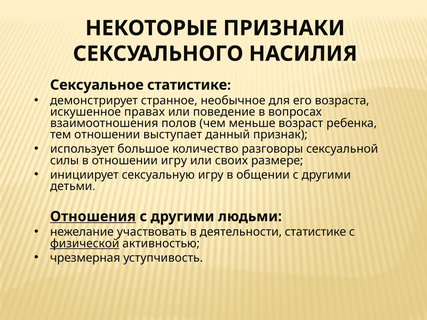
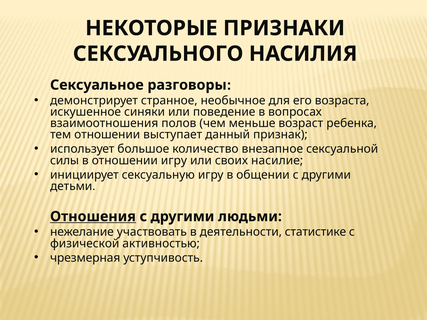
Сексуальное статистике: статистике -> разговоры
правах: правах -> синяки
разговоры: разговоры -> внезапное
размере: размере -> насилие
физической underline: present -> none
